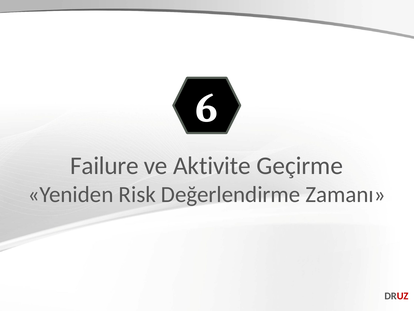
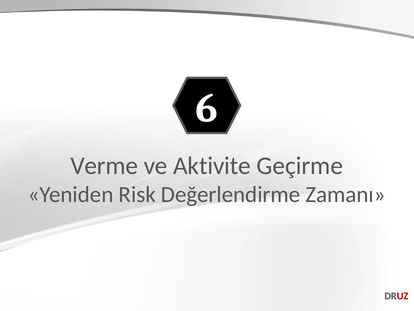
Failure: Failure -> Verme
